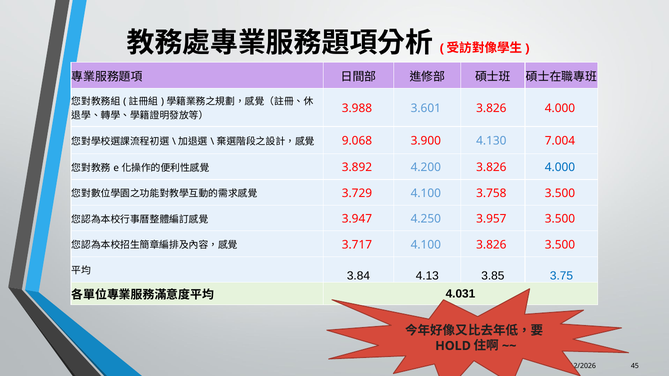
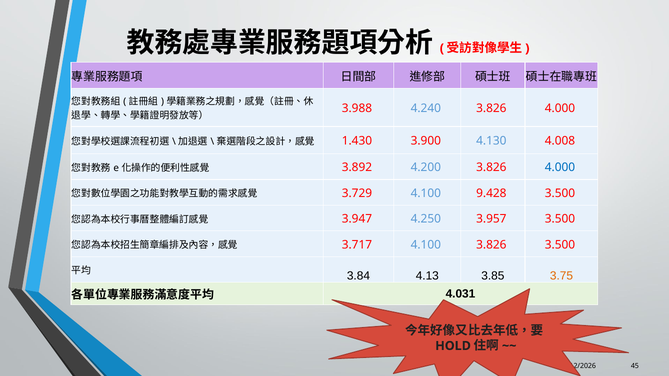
3.601: 3.601 -> 4.240
9.068: 9.068 -> 1.430
7.004: 7.004 -> 4.008
3.758: 3.758 -> 9.428
3.75 colour: blue -> orange
